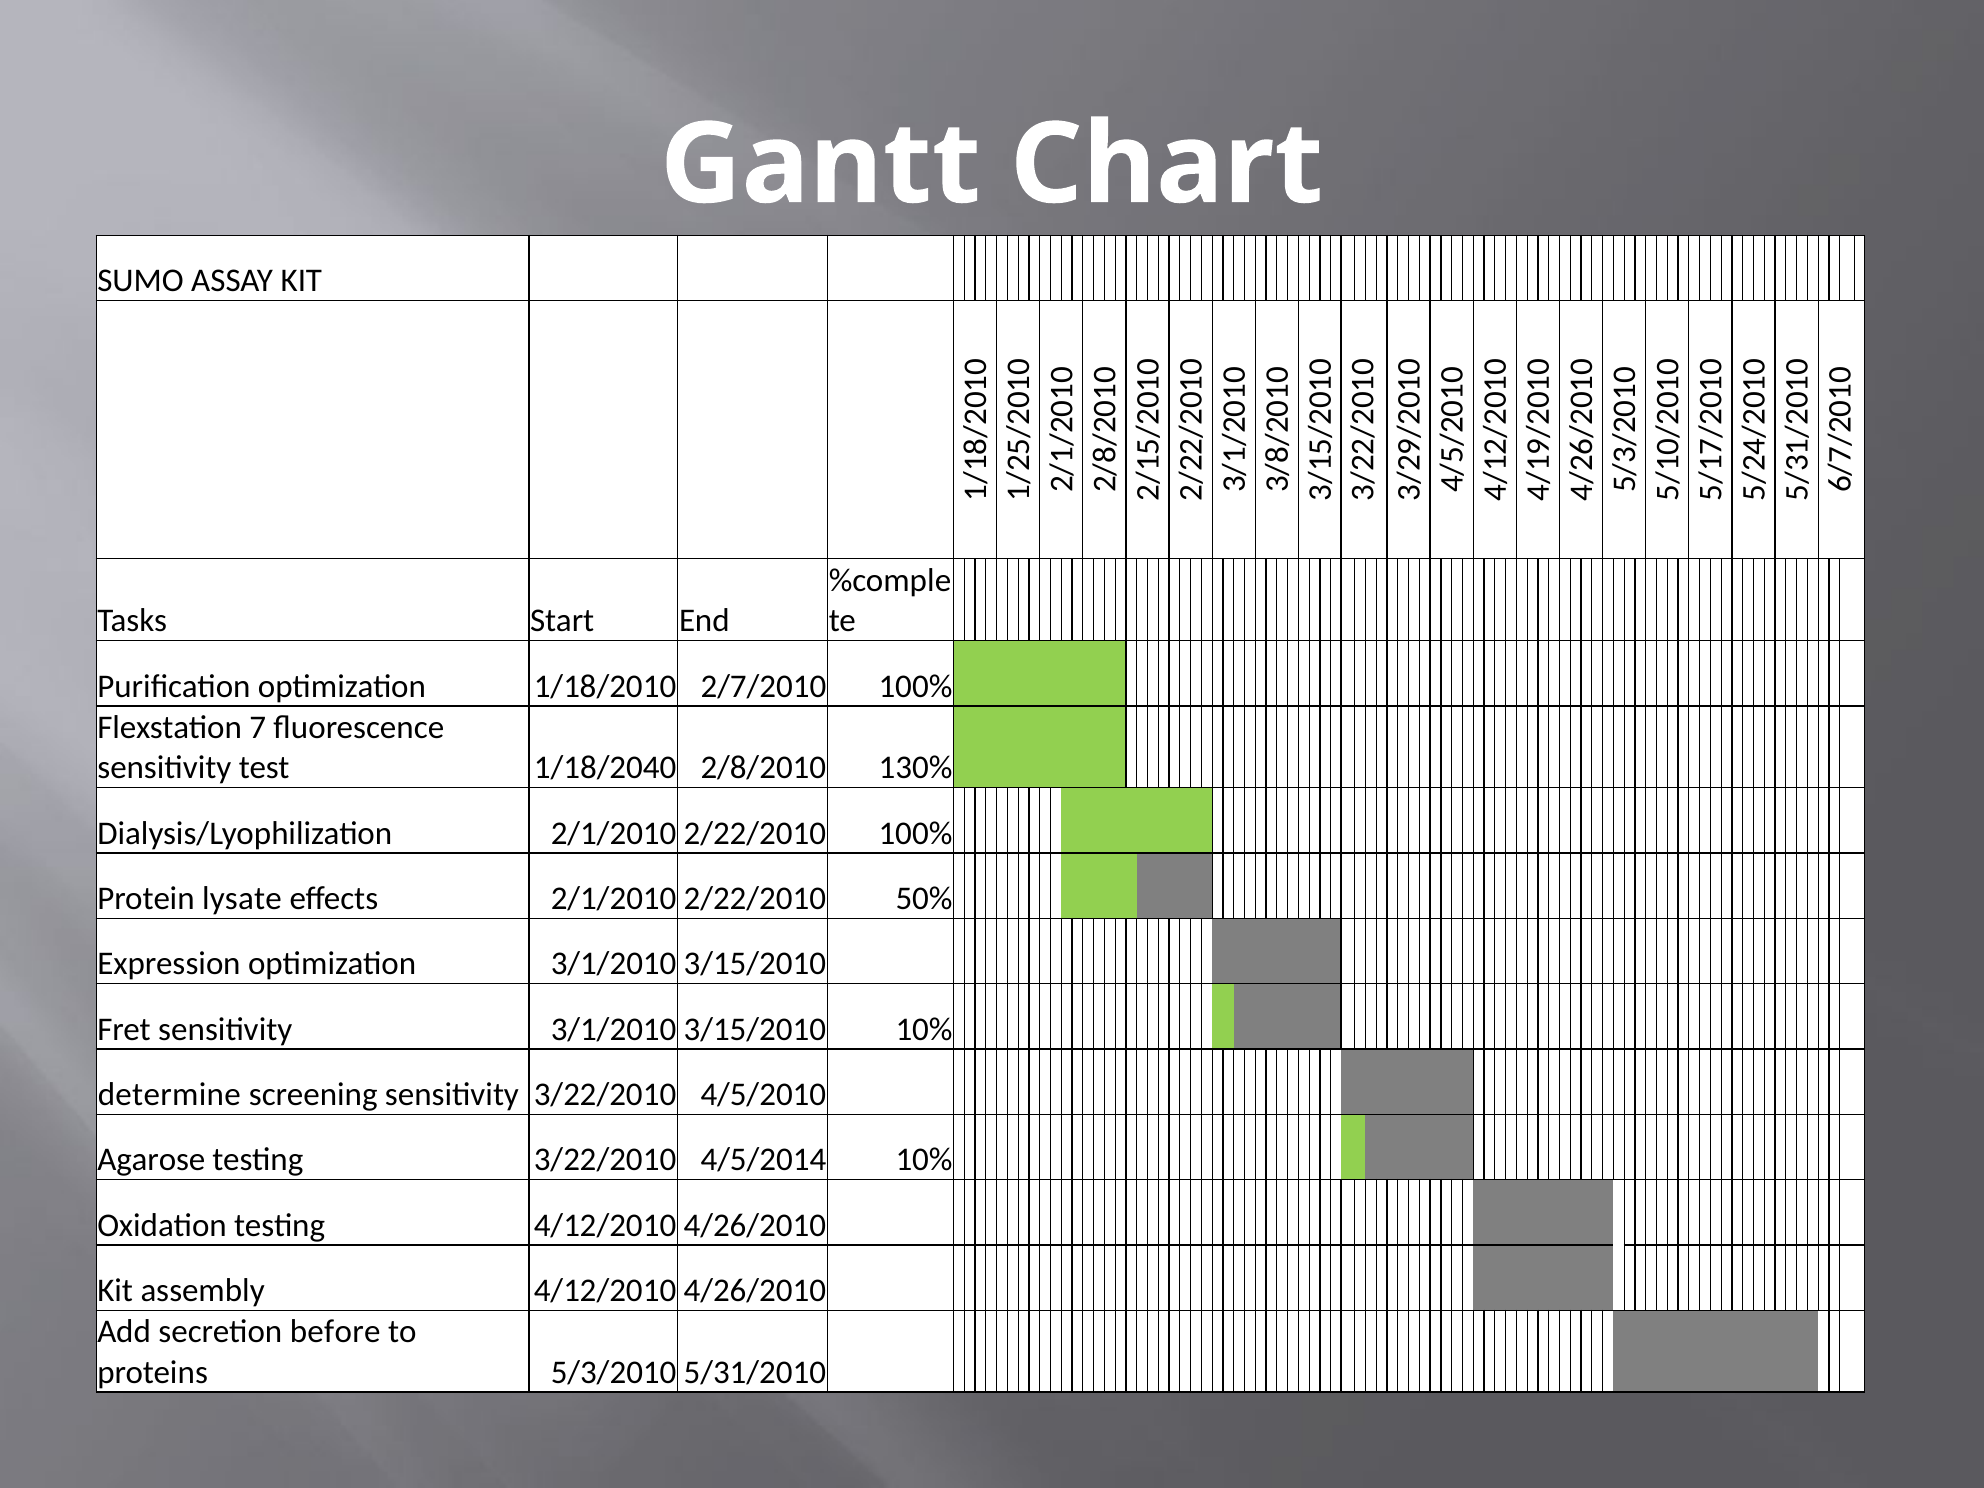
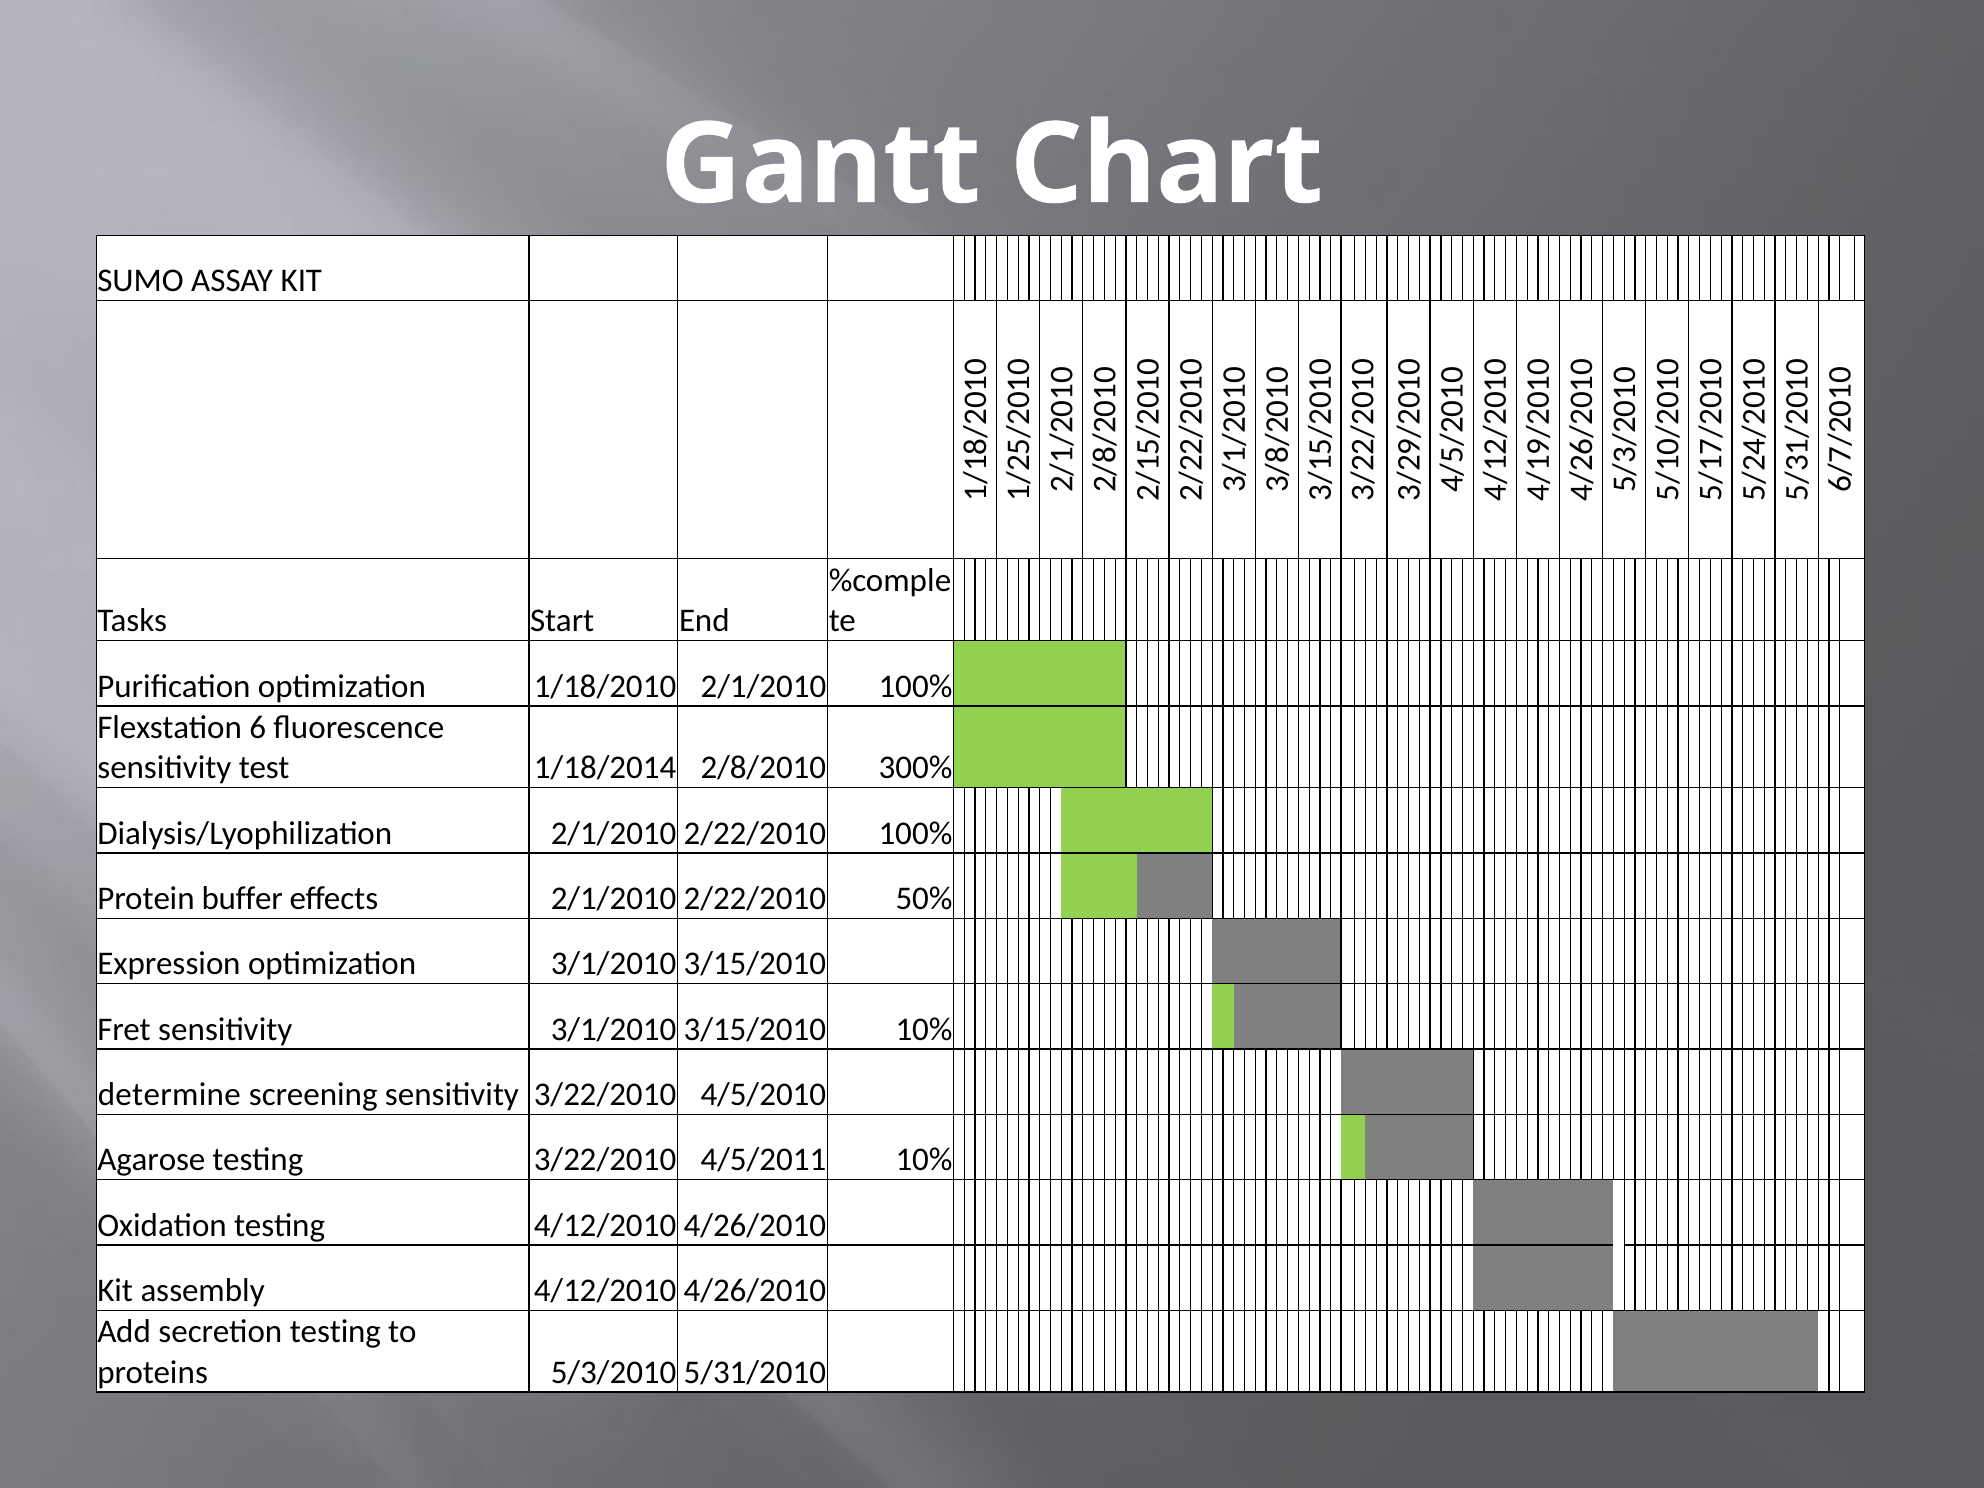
2/7/2010: 2/7/2010 -> 2/1/2010
Flexstation 7: 7 -> 6
1/18/2040: 1/18/2040 -> 1/18/2014
130%: 130% -> 300%
lysate: lysate -> buffer
4/5/2014: 4/5/2014 -> 4/5/2011
secretion before: before -> testing
